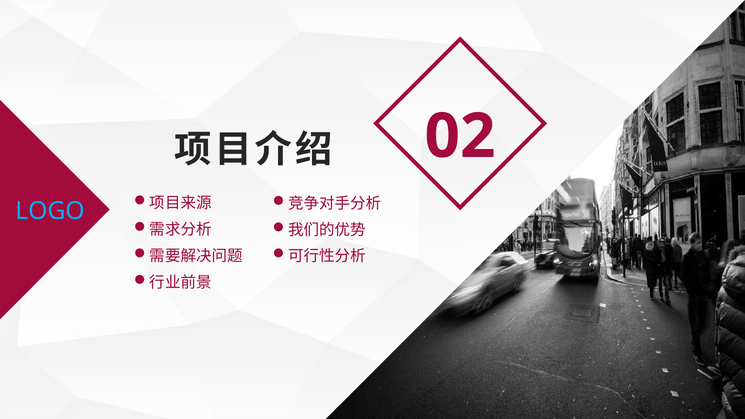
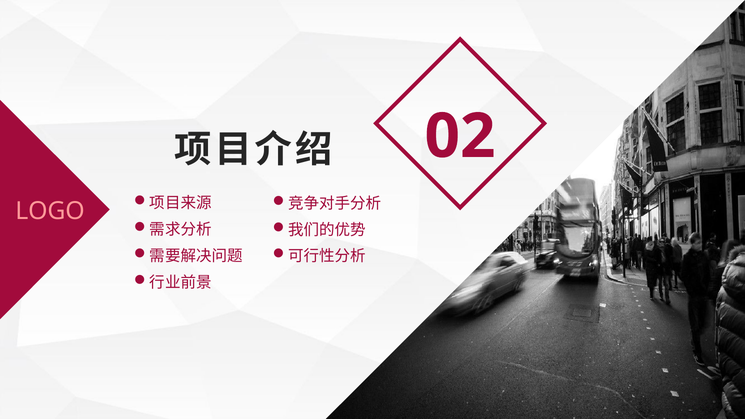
LOGO colour: light blue -> pink
